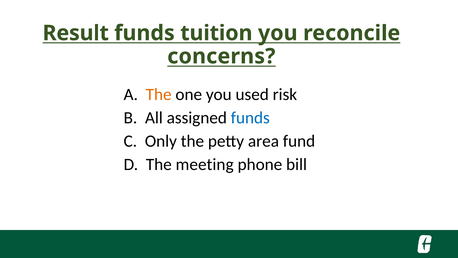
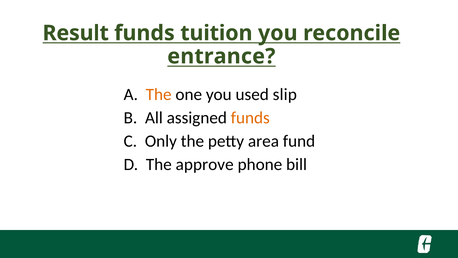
concerns: concerns -> entrance
risk: risk -> slip
funds at (250, 118) colour: blue -> orange
meeting: meeting -> approve
